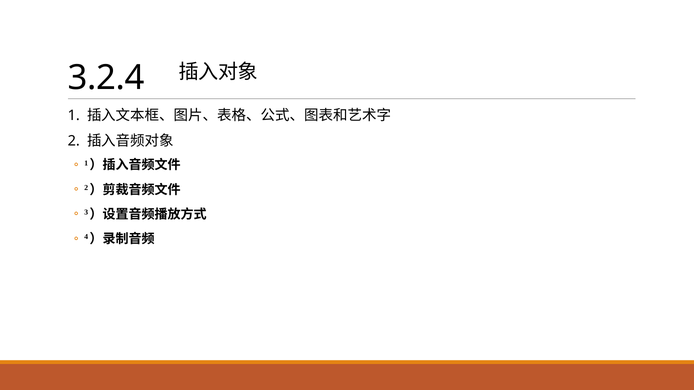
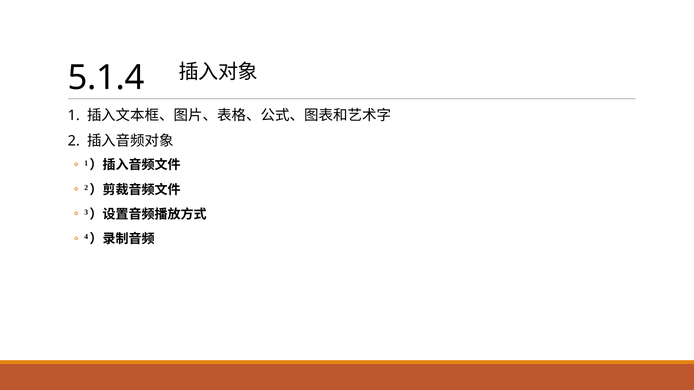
3.2.4: 3.2.4 -> 5.1.4
